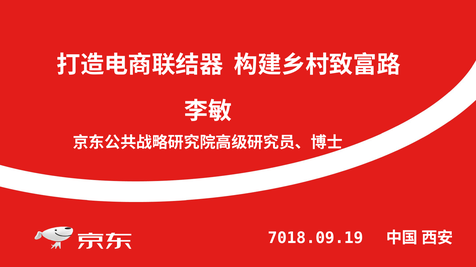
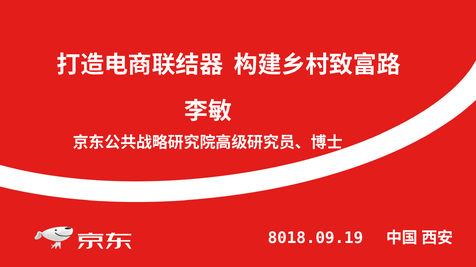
7018.09.19: 7018.09.19 -> 8018.09.19
